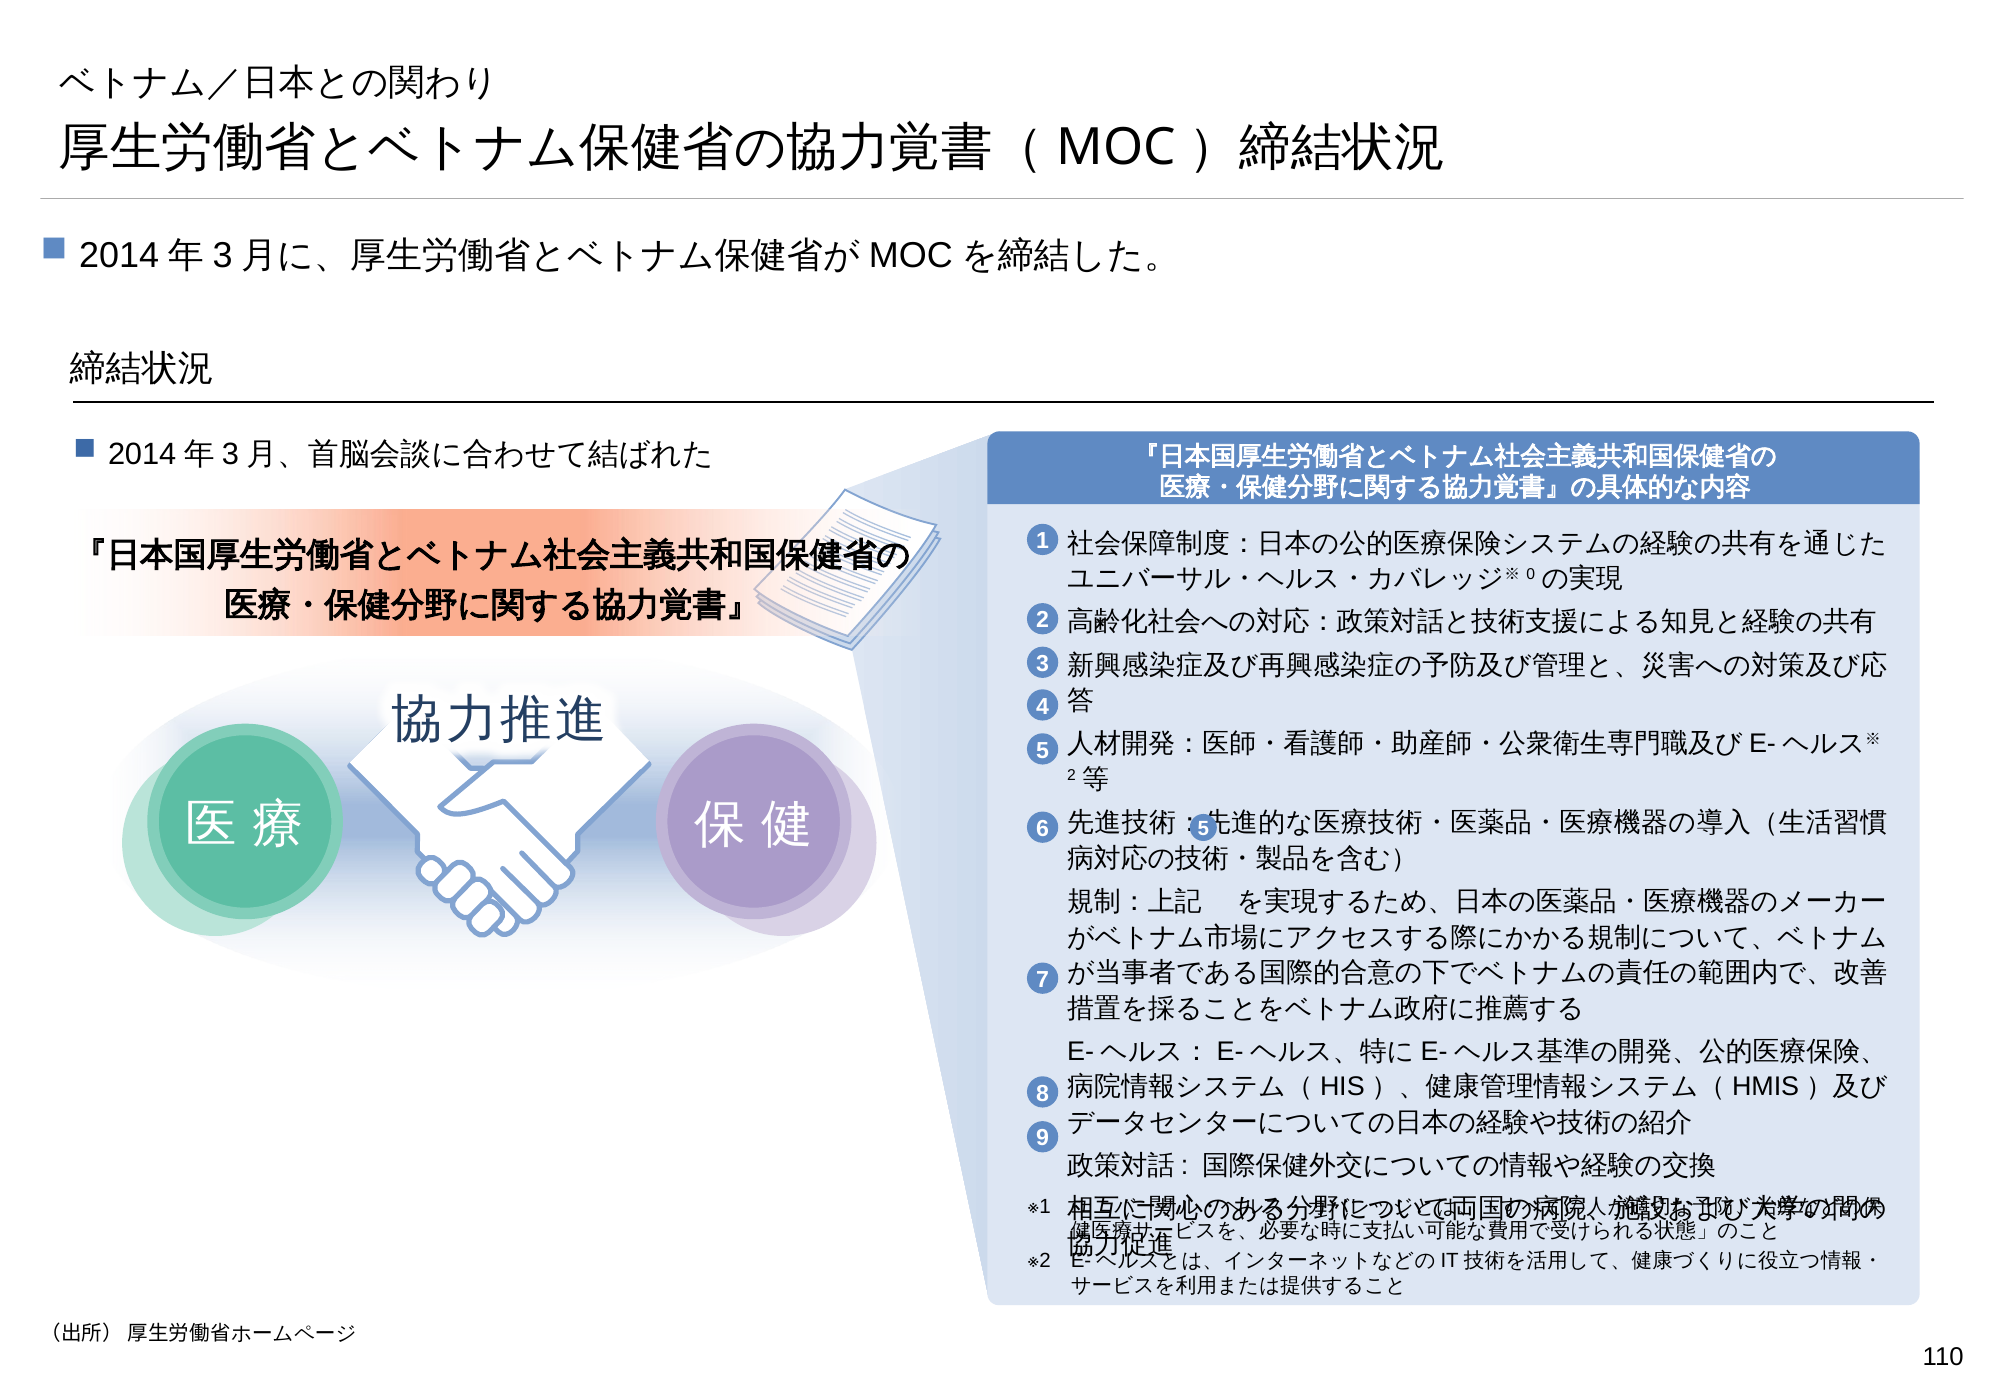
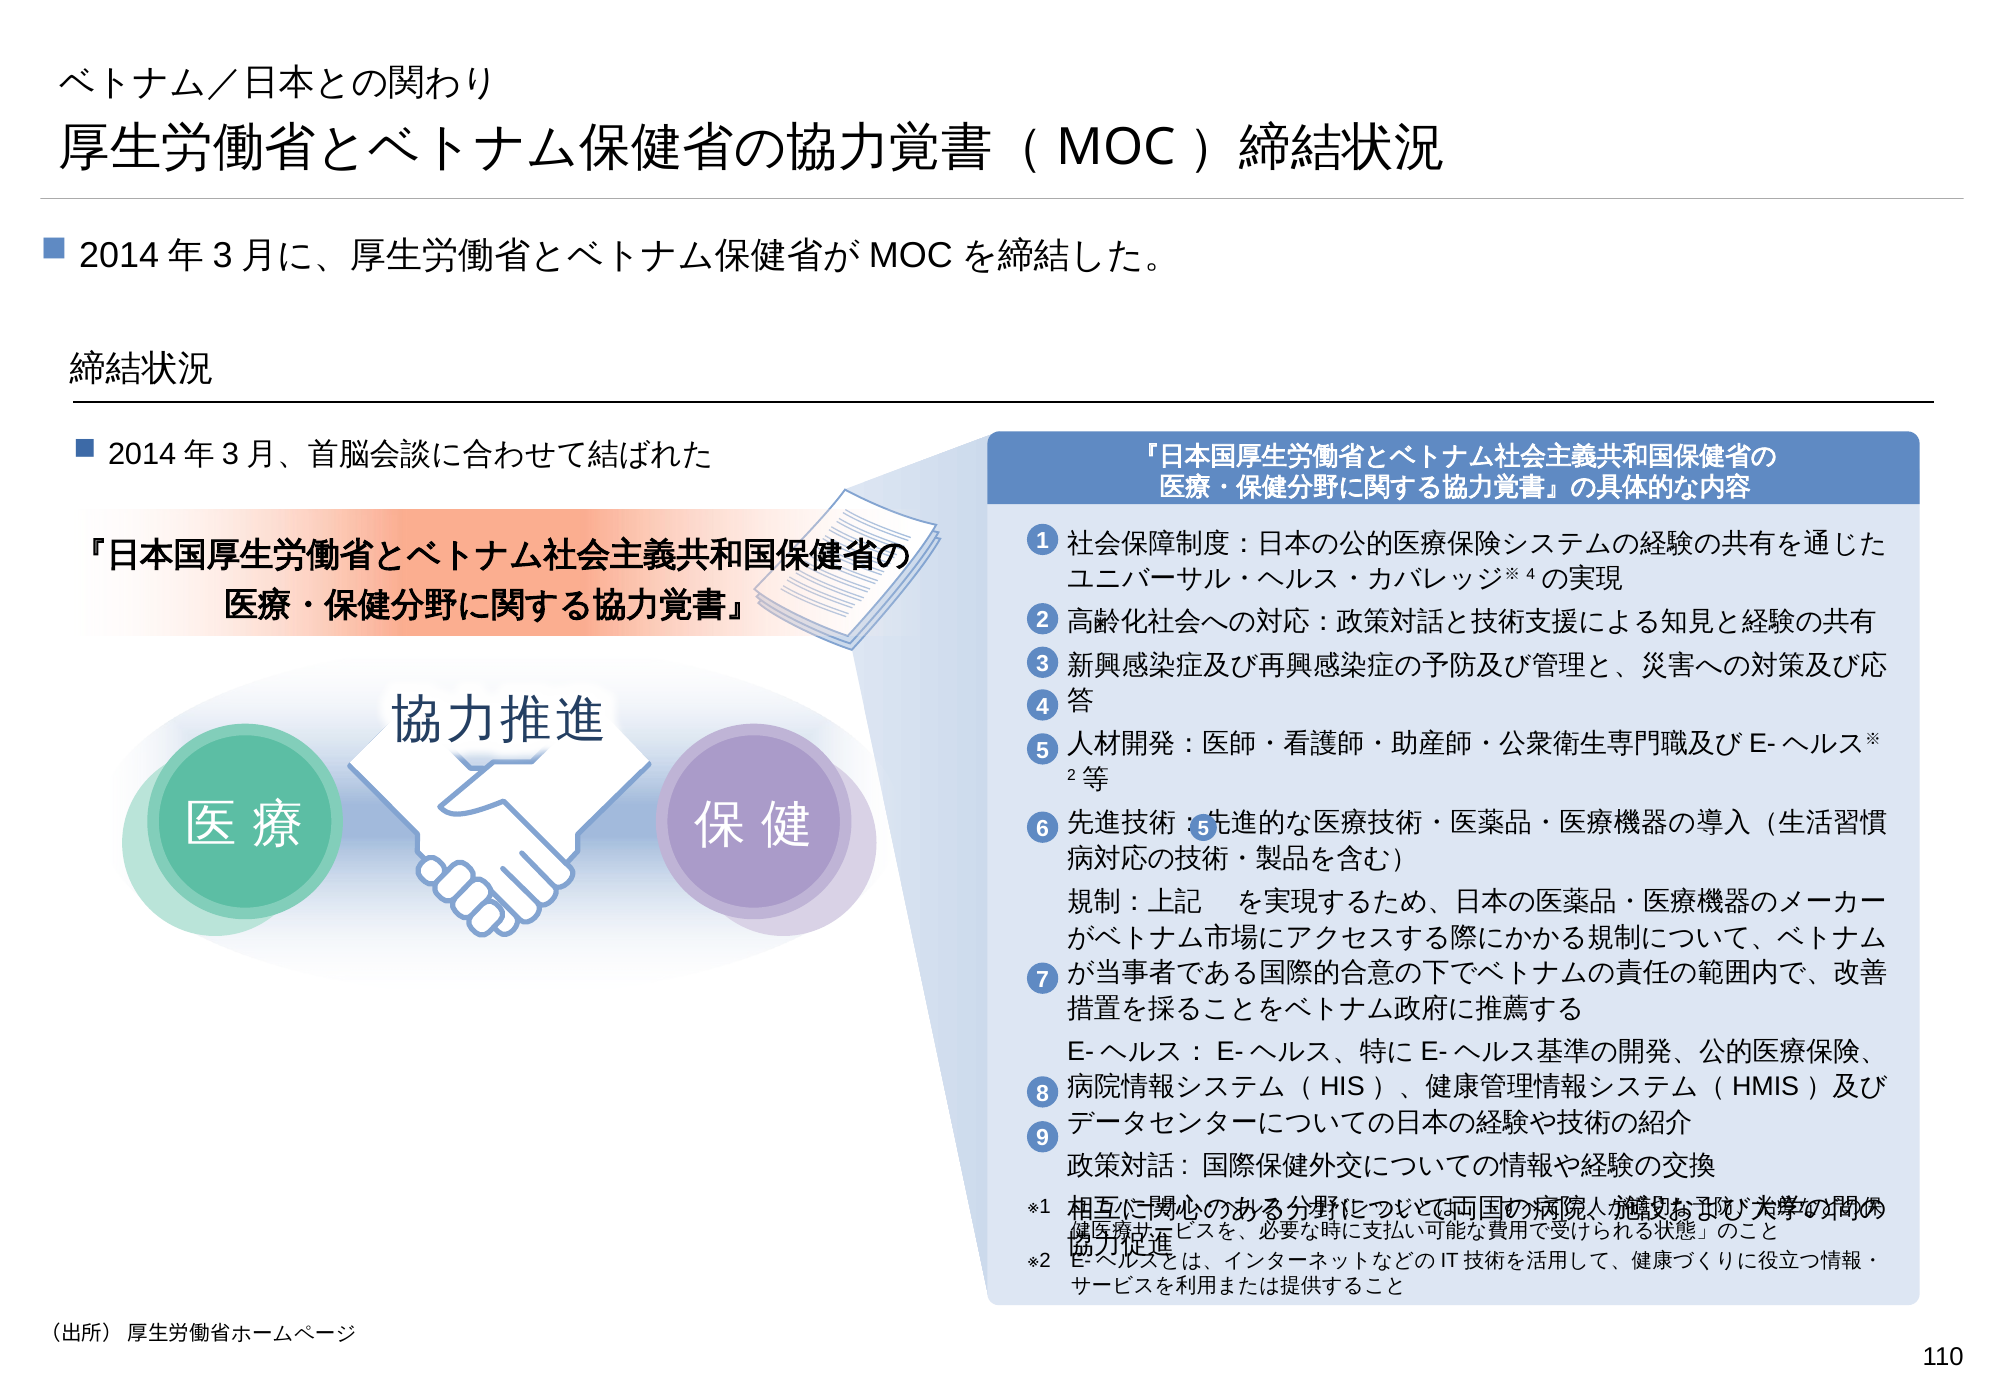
0 at (1531, 575): 0 -> 4
